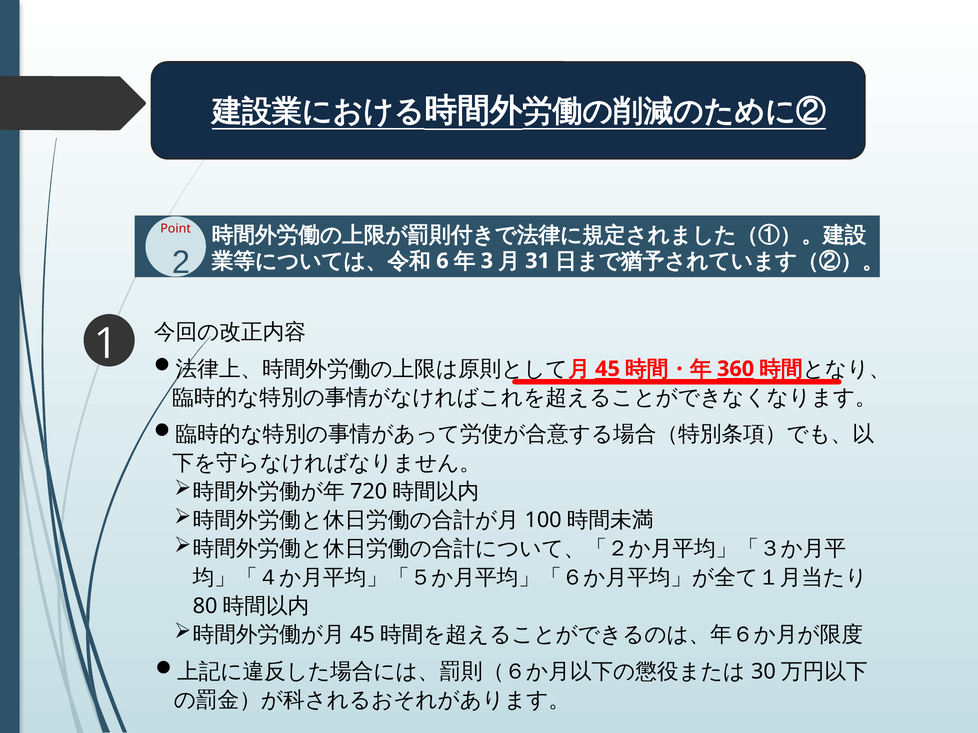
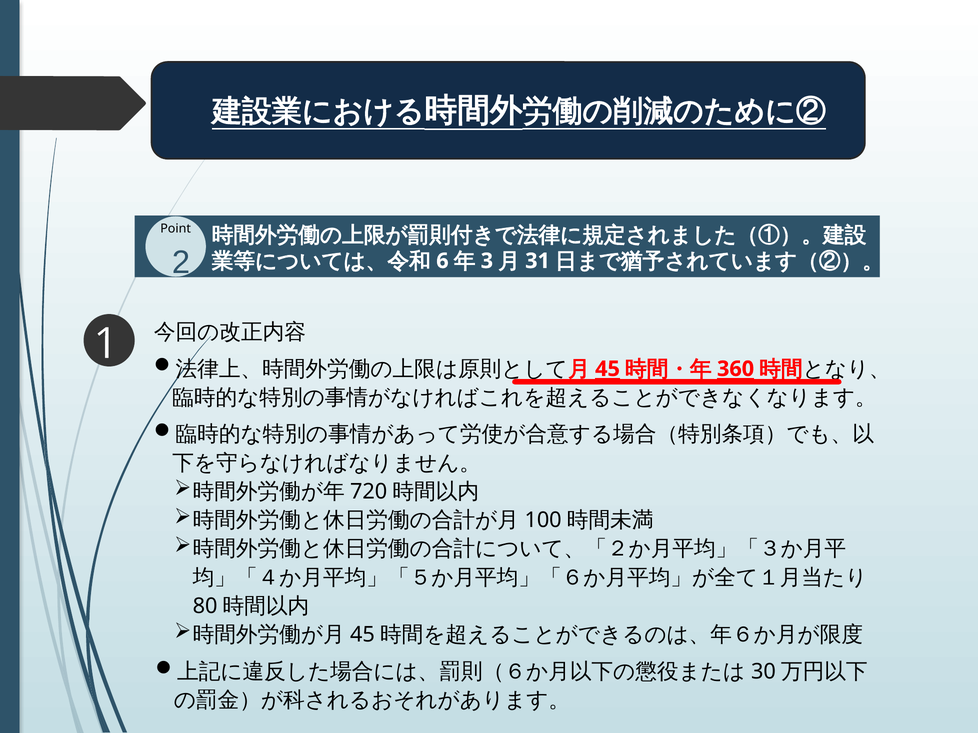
Point colour: red -> black
